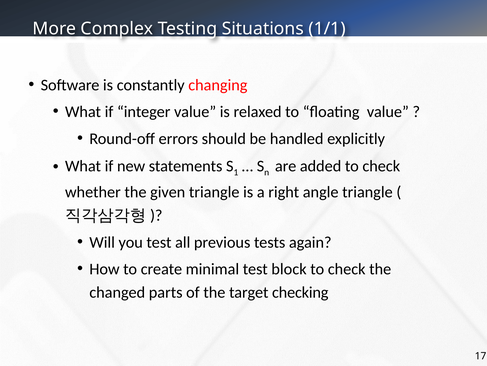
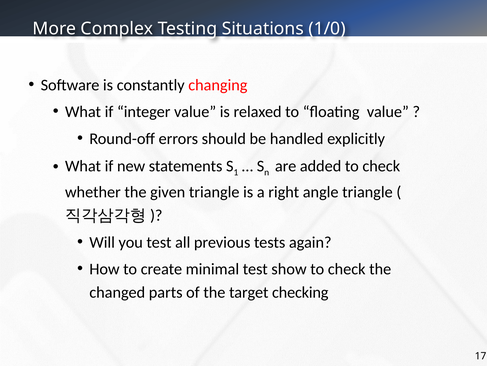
1/1: 1/1 -> 1/0
block: block -> show
